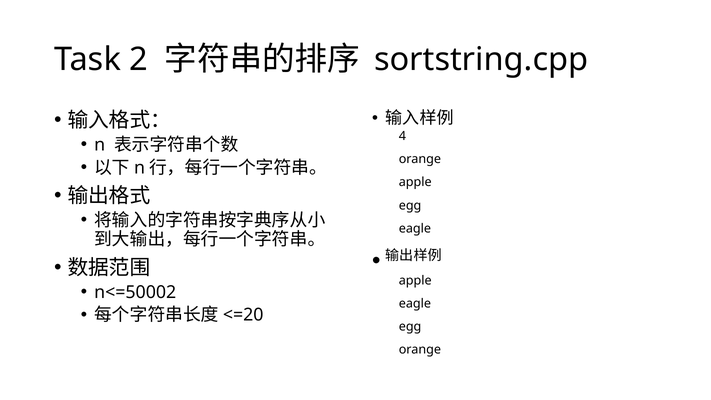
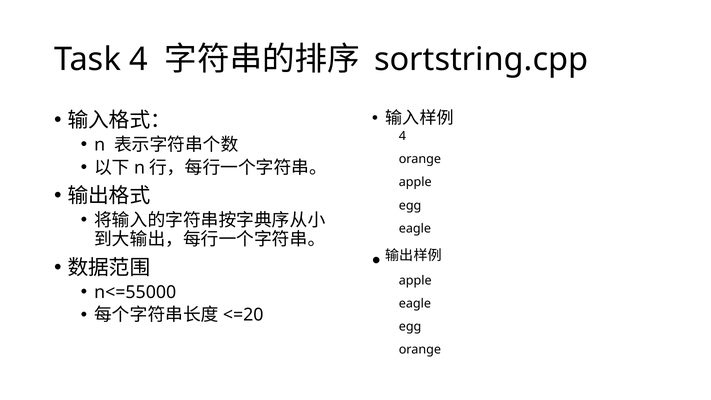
Task 2: 2 -> 4
n<=50002: n<=50002 -> n<=55000
